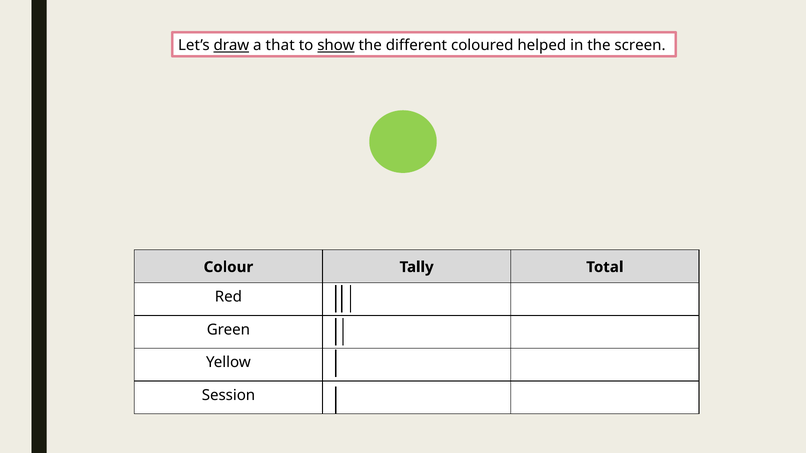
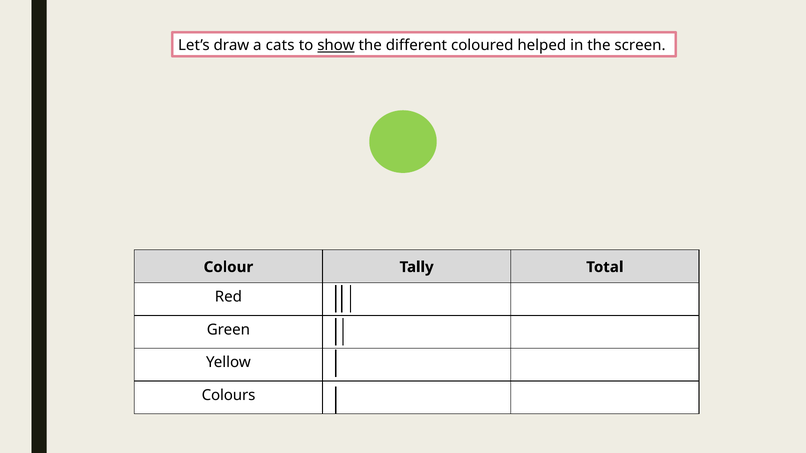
draw underline: present -> none
that: that -> cats
Session: Session -> Colours
